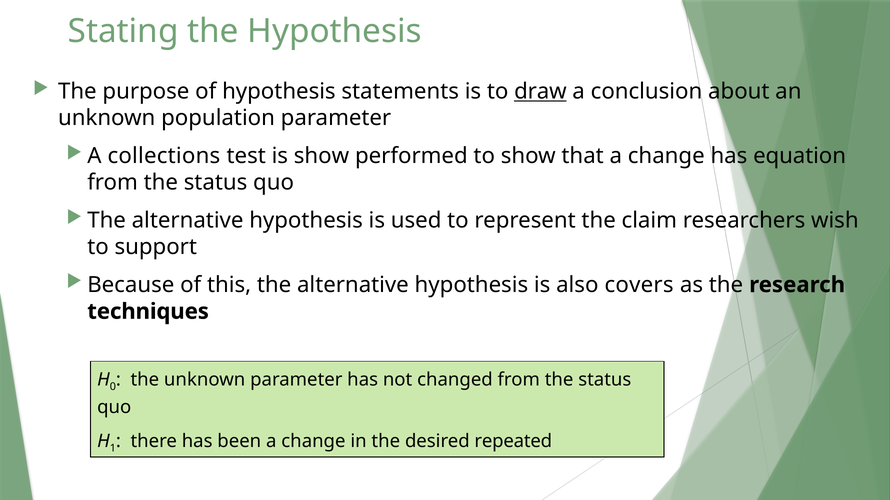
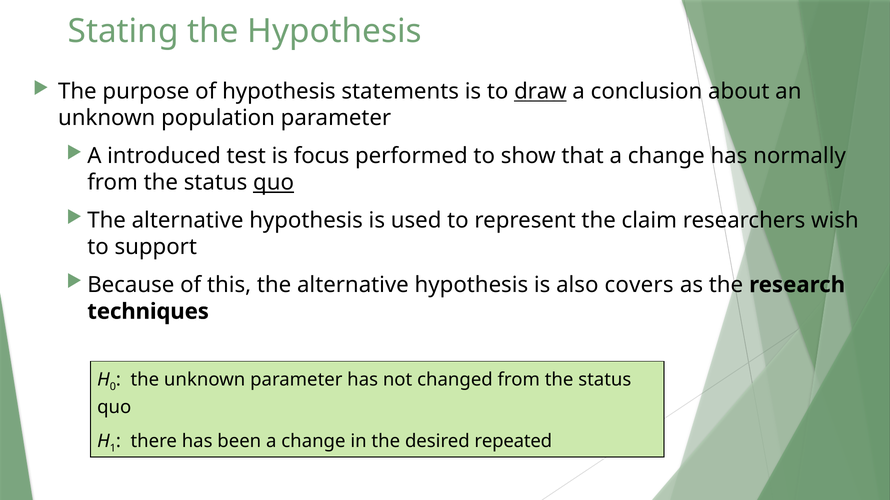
collections: collections -> introduced
is show: show -> focus
equation: equation -> normally
quo at (274, 183) underline: none -> present
